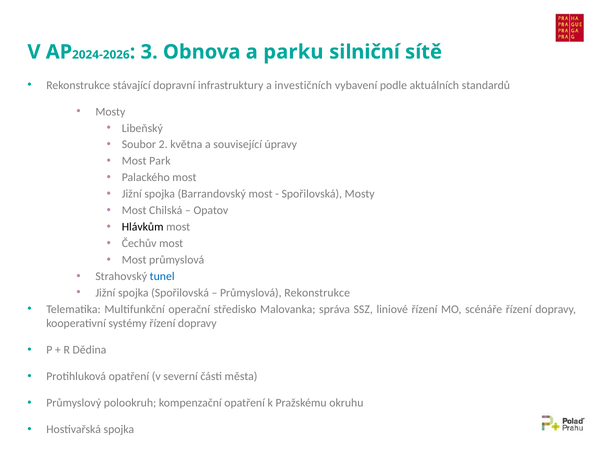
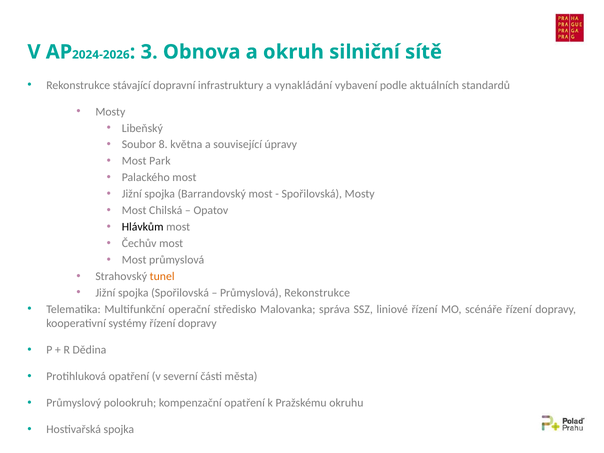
parku: parku -> okruh
investičních: investičních -> vynakládání
2: 2 -> 8
tunel colour: blue -> orange
